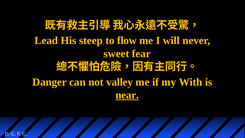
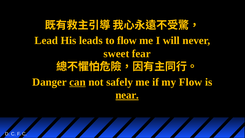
steep: steep -> leads
can underline: none -> present
valley: valley -> safely
my With: With -> Flow
